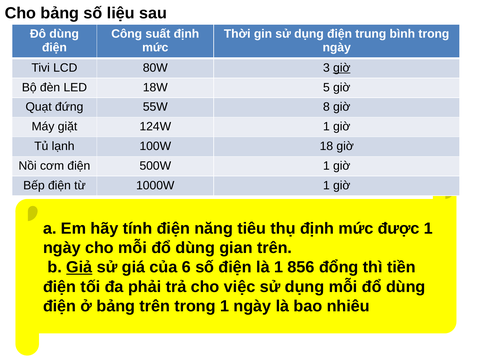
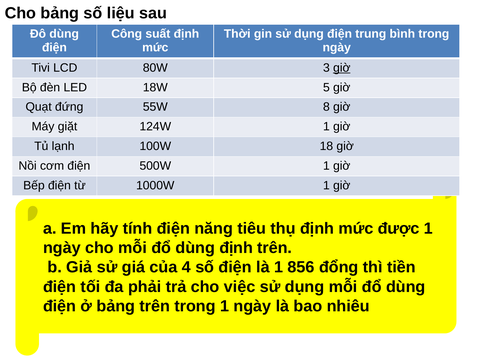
dùng gian: gian -> định
Giả underline: present -> none
6: 6 -> 4
